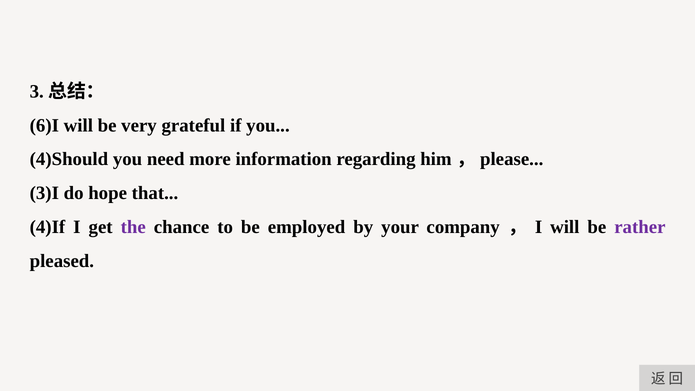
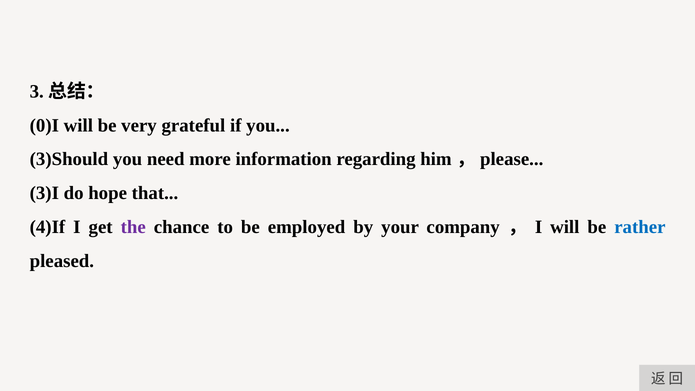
6)I: 6)I -> 0)I
4)Should: 4)Should -> 3)Should
rather colour: purple -> blue
